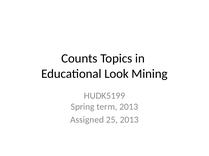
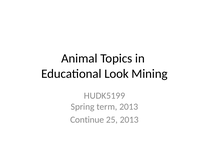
Counts: Counts -> Animal
Assigned: Assigned -> Continue
